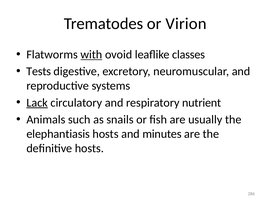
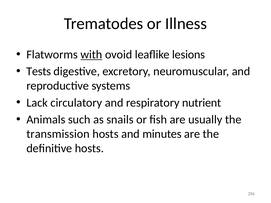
Virion: Virion -> Illness
classes: classes -> lesions
Lack underline: present -> none
elephantiasis: elephantiasis -> transmission
